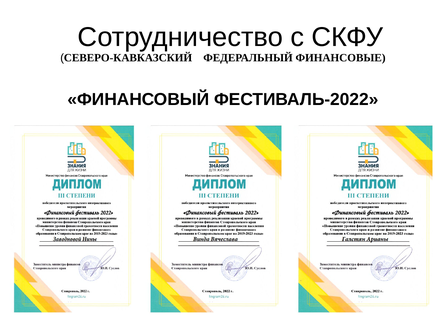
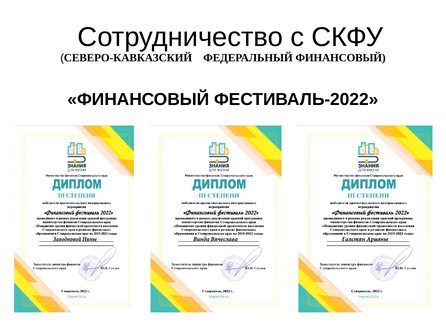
ФЕДЕРАЛЬНЫЙ ФИНАНСОВЫЕ: ФИНАНСОВЫЕ -> ФИНАНСОВЫЙ
